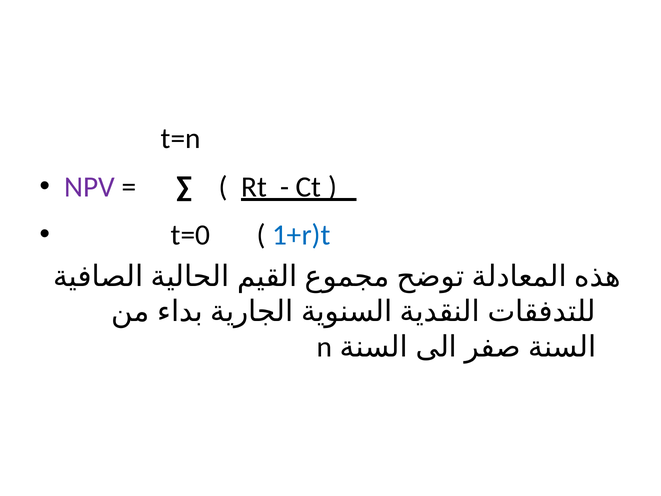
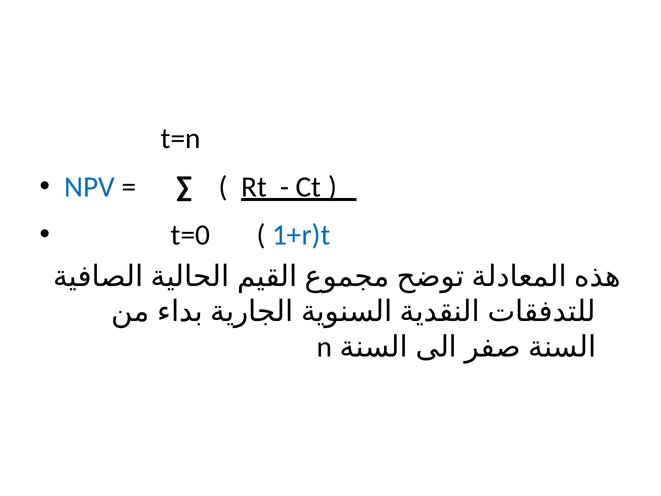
NPV colour: purple -> blue
